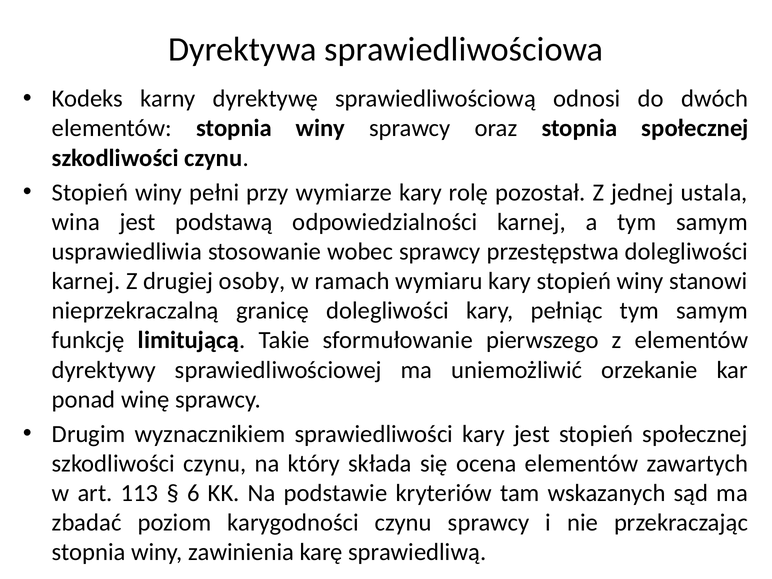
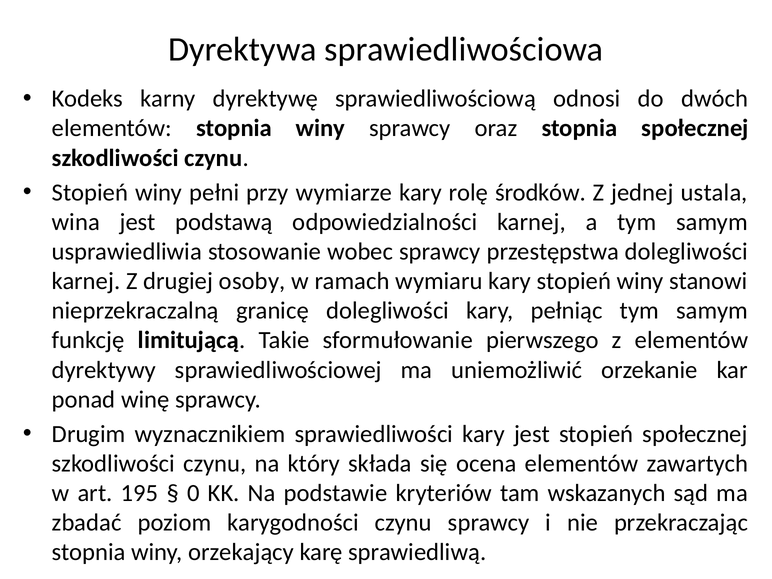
pozostał: pozostał -> środków
113: 113 -> 195
6: 6 -> 0
zawinienia: zawinienia -> orzekający
